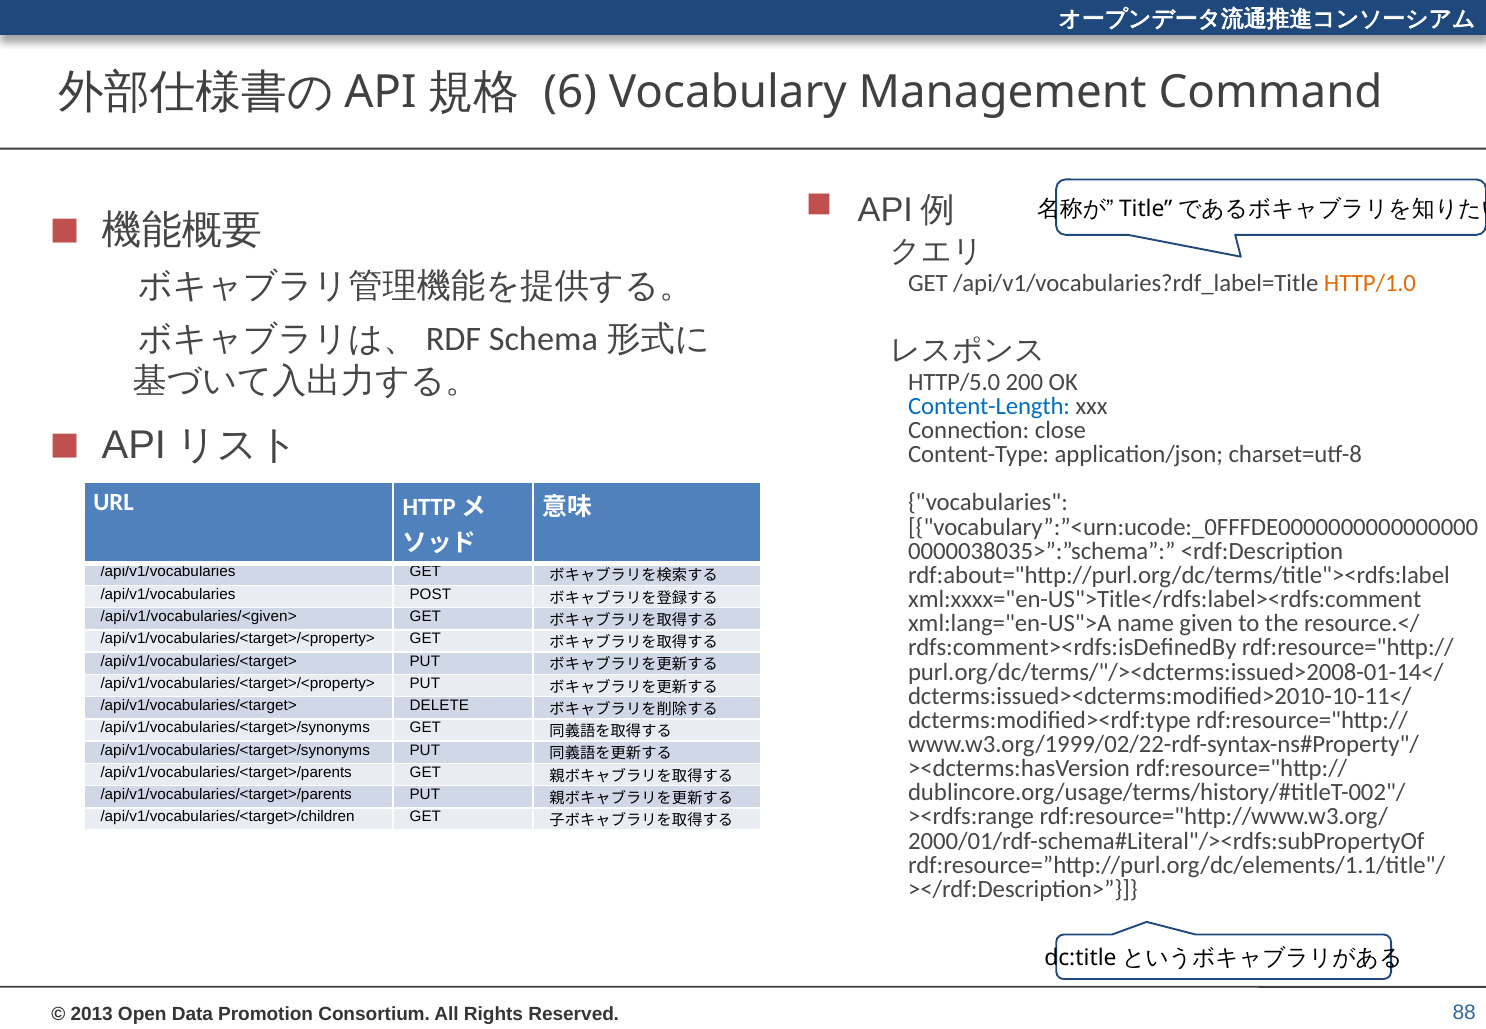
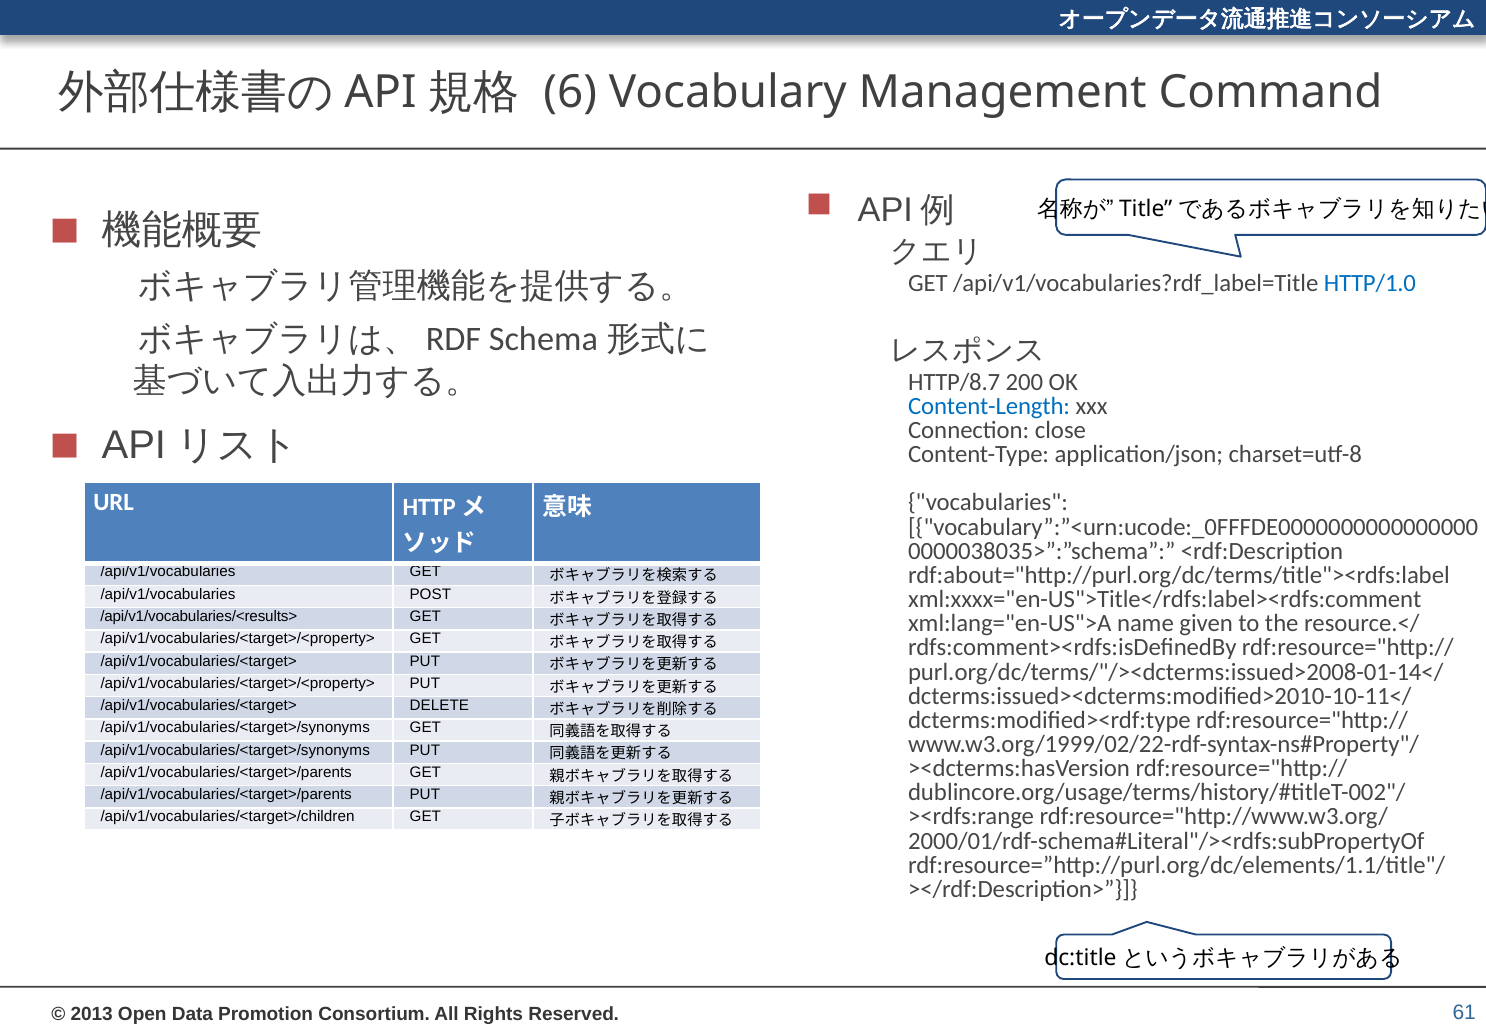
HTTP/1.0 colour: orange -> blue
HTTP/5.0: HTTP/5.0 -> HTTP/8.7
/api/v1/vocabularies/<given>: /api/v1/vocabularies/<given> -> /api/v1/vocabularies/<results>
88: 88 -> 61
